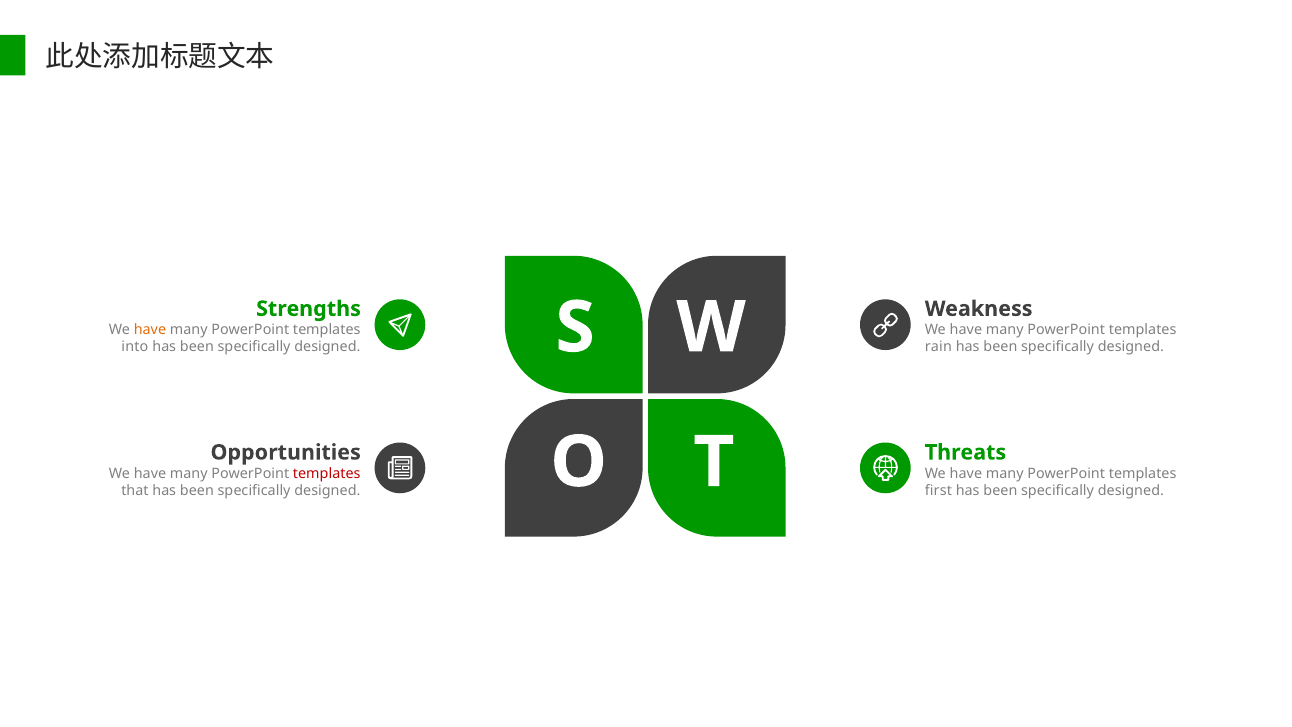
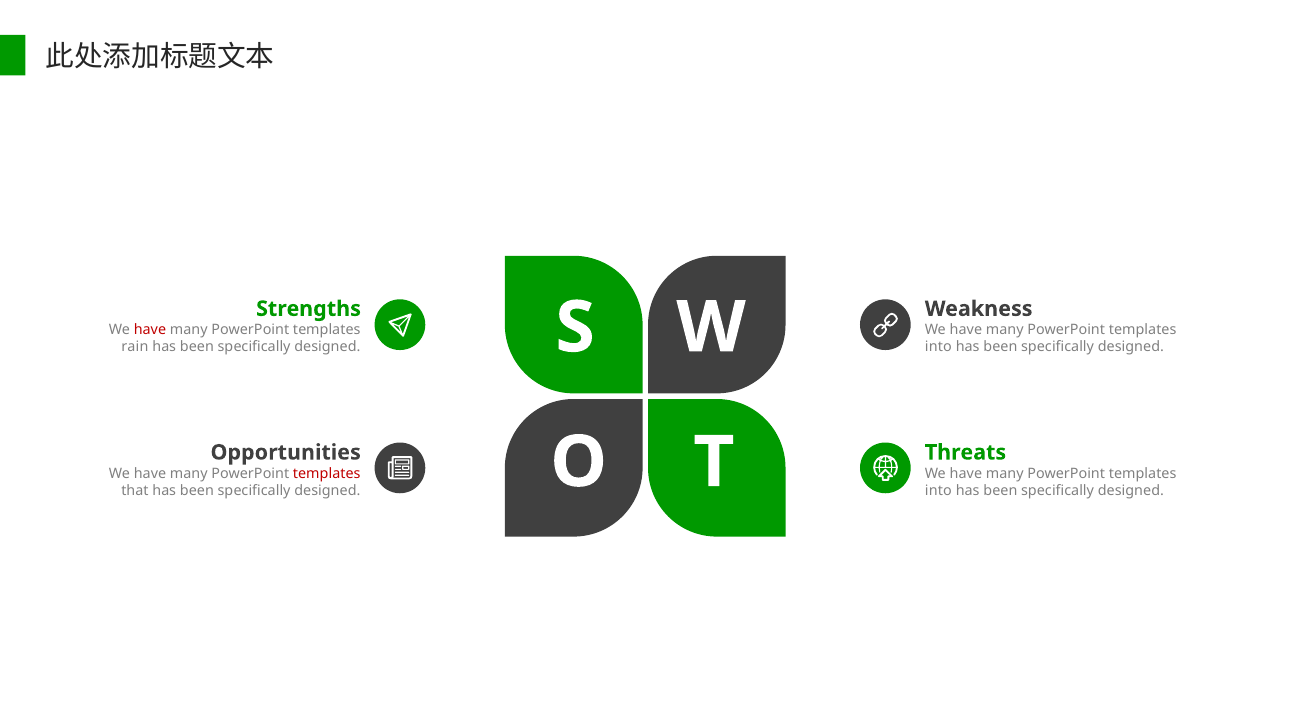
have at (150, 330) colour: orange -> red
into: into -> rain
rain at (938, 347): rain -> into
first at (938, 490): first -> into
